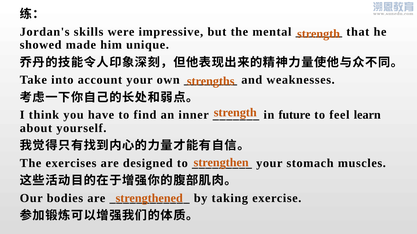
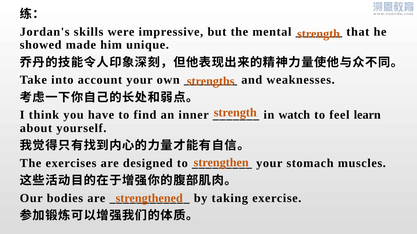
future: future -> watch
